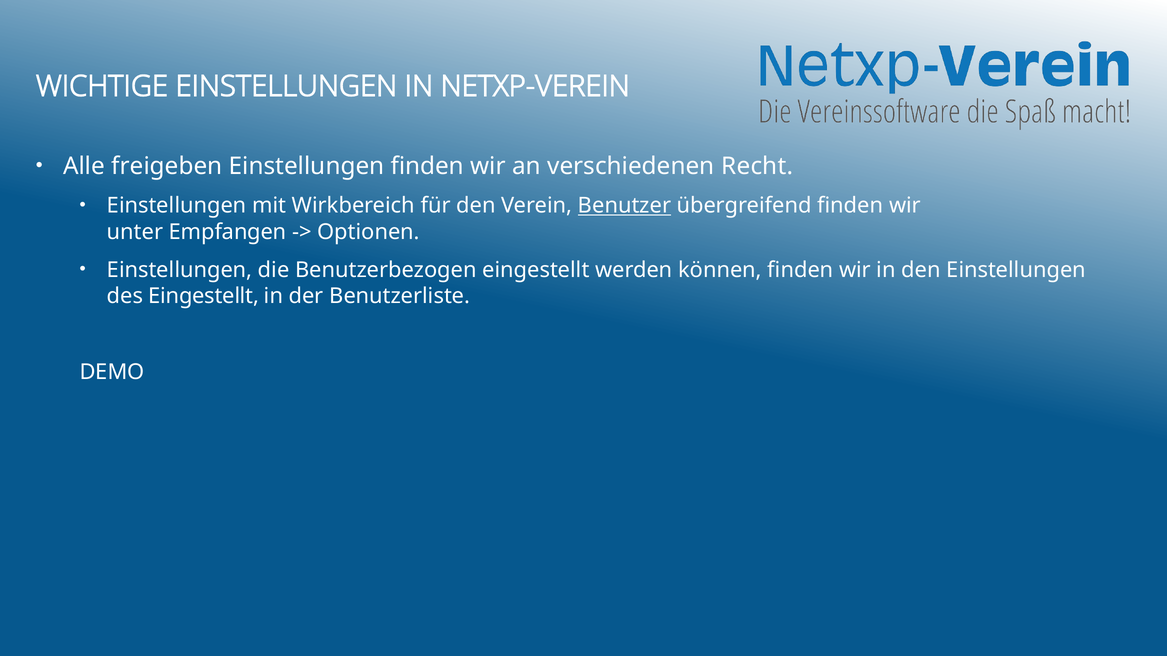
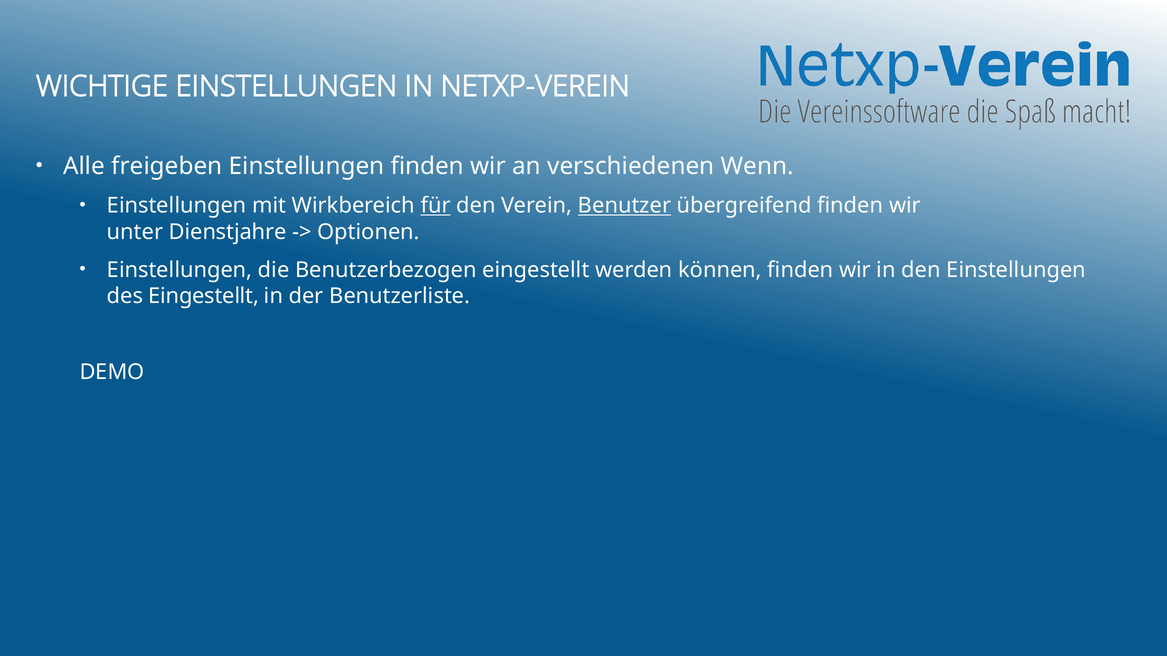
Recht: Recht -> Wenn
für underline: none -> present
Empfangen: Empfangen -> Dienstjahre
